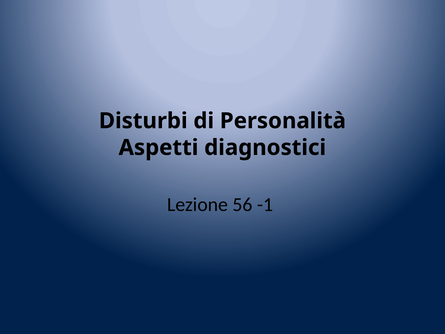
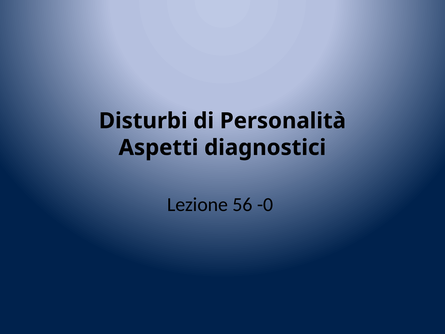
-1: -1 -> -0
